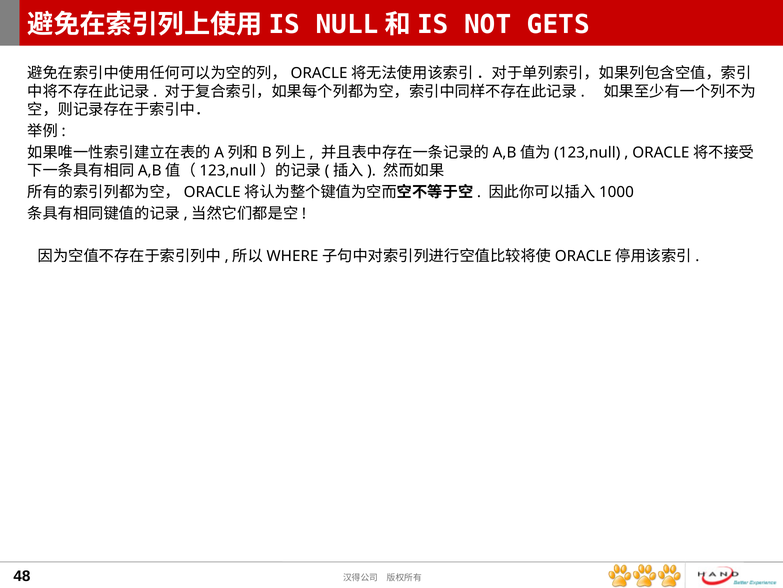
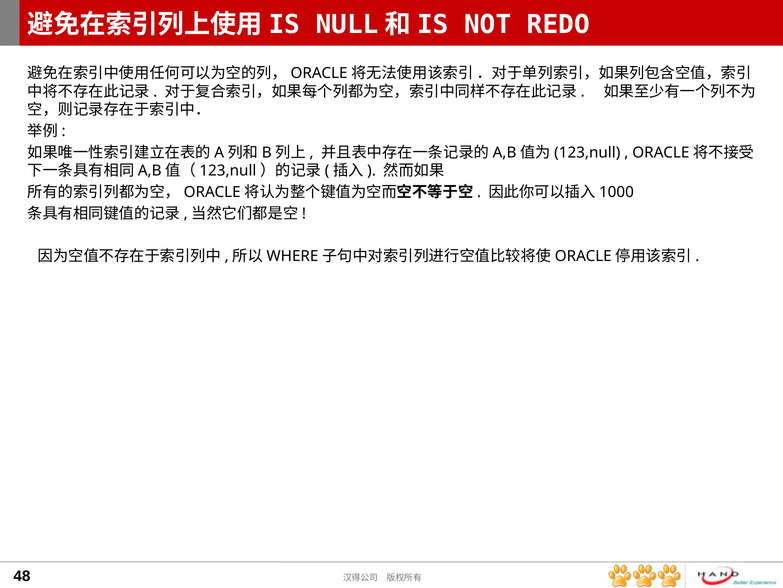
GETS: GETS -> REDO
